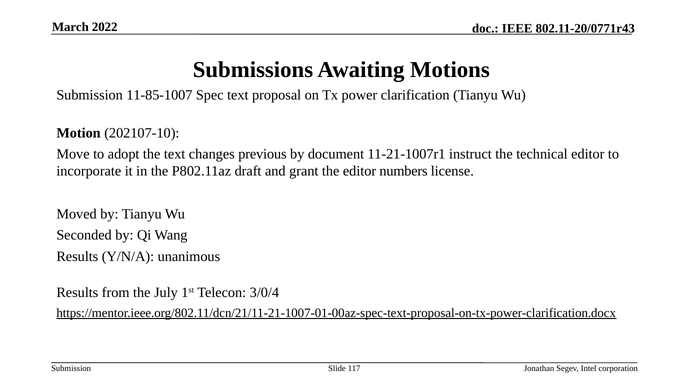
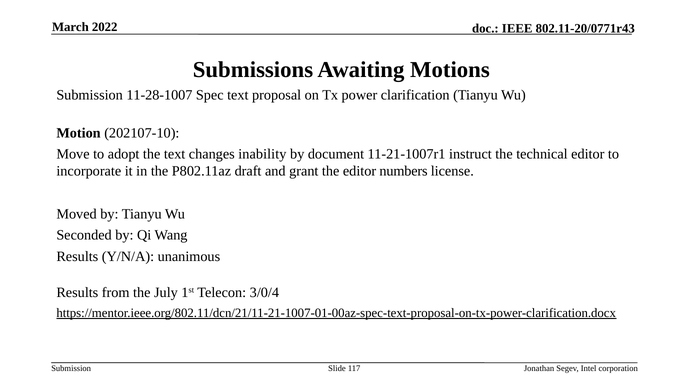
11-85-1007: 11-85-1007 -> 11-28-1007
previous: previous -> inability
